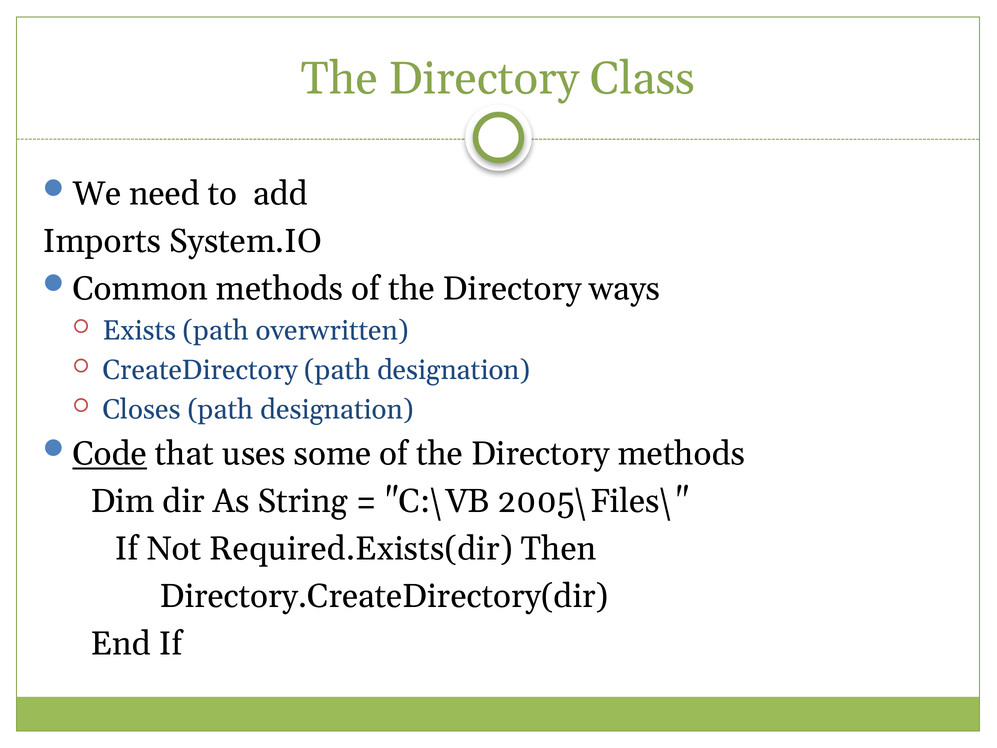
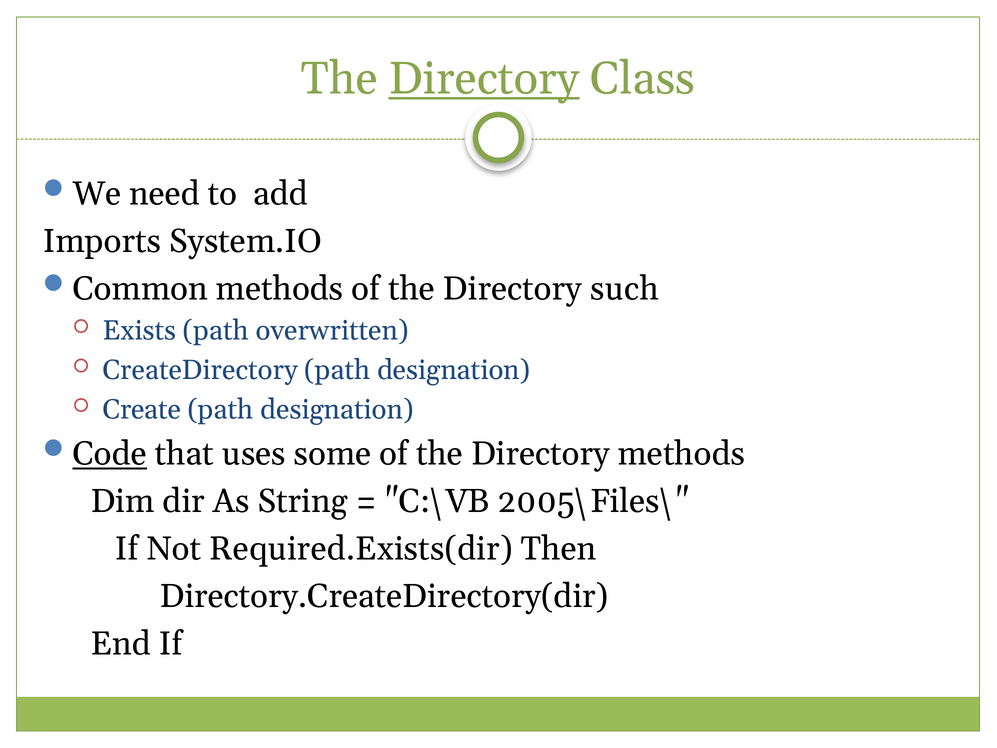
Directory at (484, 78) underline: none -> present
ways: ways -> such
Closes: Closes -> Create
